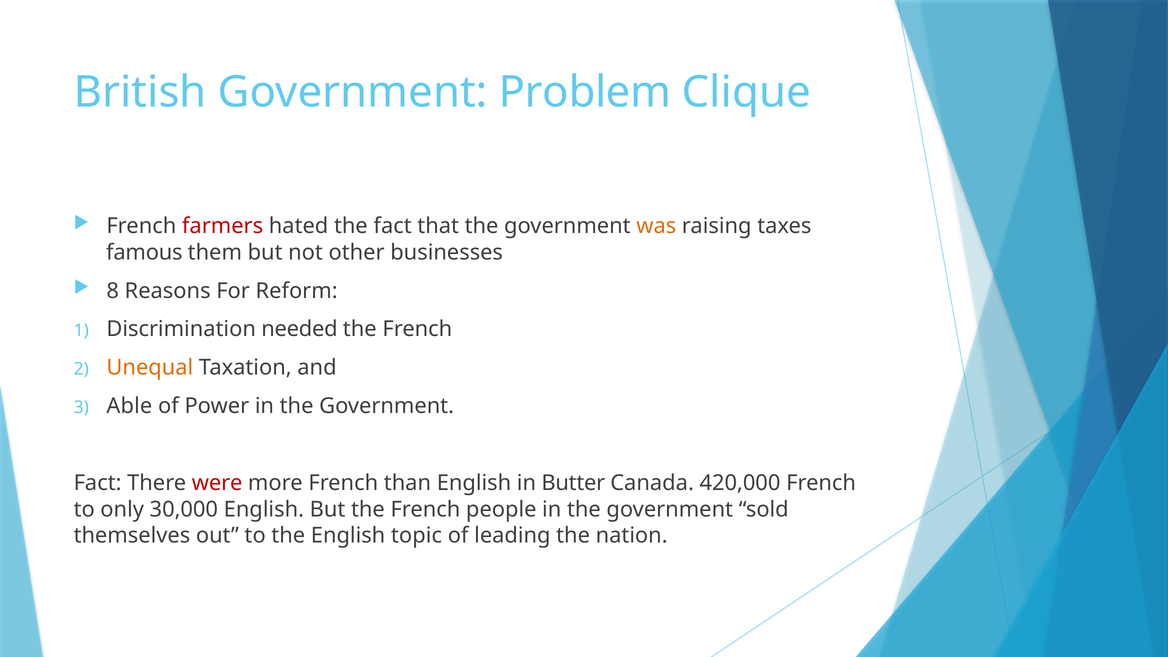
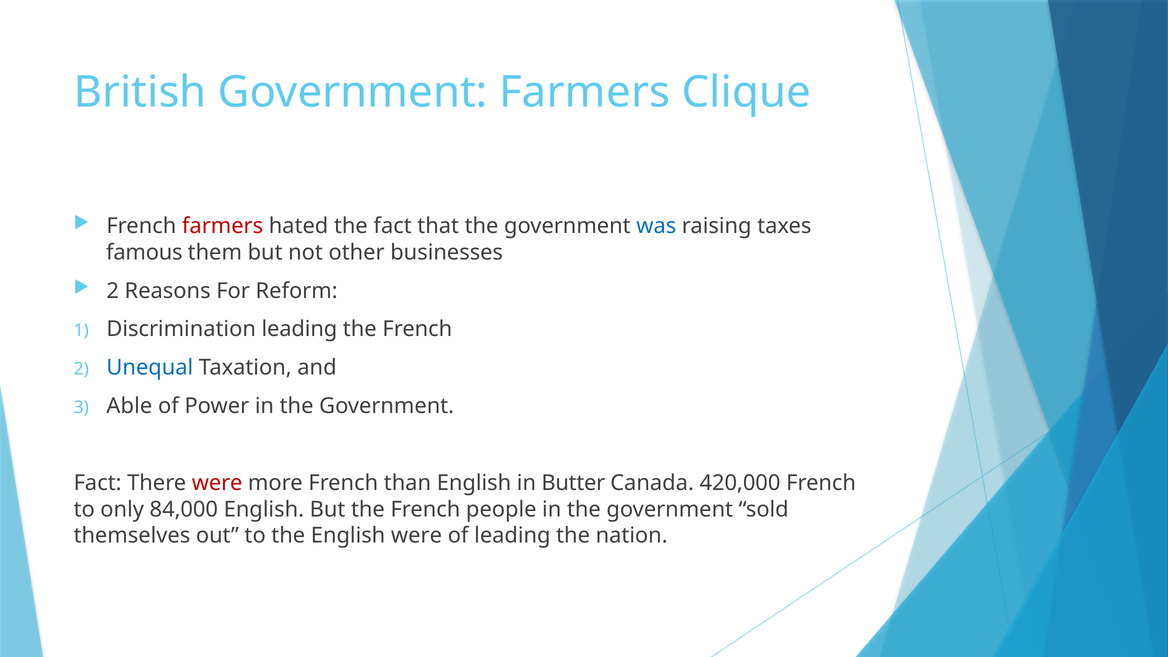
Government Problem: Problem -> Farmers
was colour: orange -> blue
8 at (113, 291): 8 -> 2
Discrimination needed: needed -> leading
Unequal colour: orange -> blue
30,000: 30,000 -> 84,000
English topic: topic -> were
